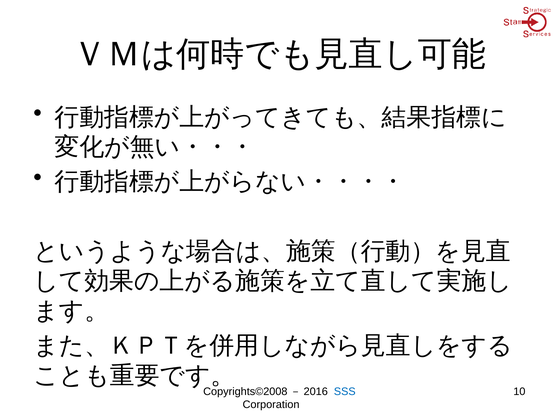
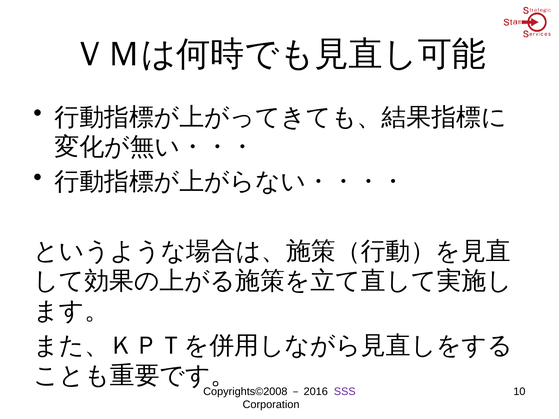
SSS colour: blue -> purple
